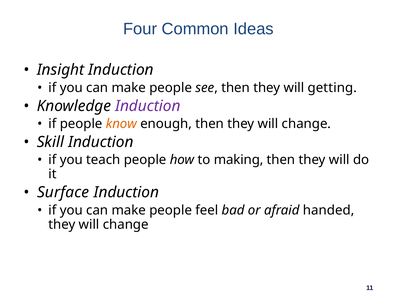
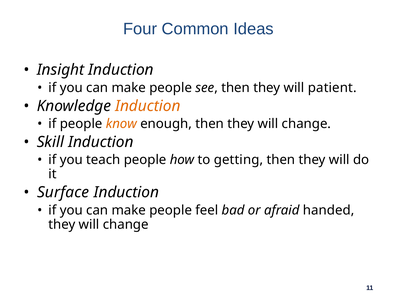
getting: getting -> patient
Induction at (148, 106) colour: purple -> orange
making: making -> getting
